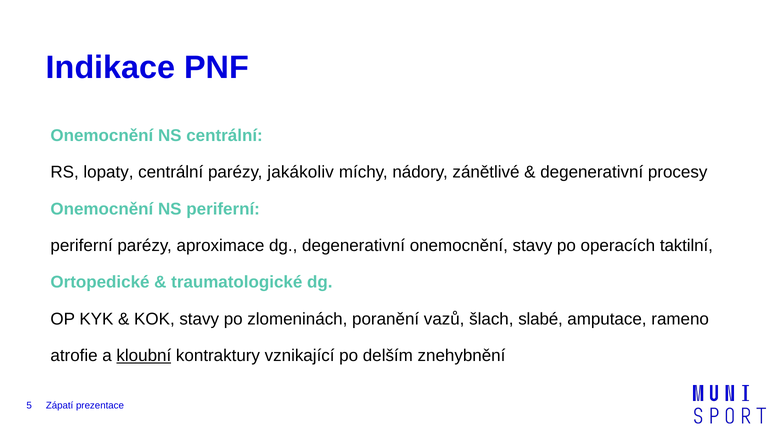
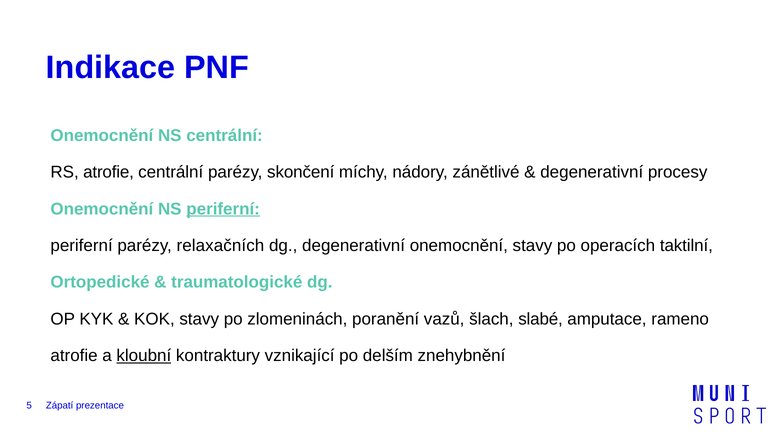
RS lopaty: lopaty -> atrofie
jakákoliv: jakákoliv -> skončení
periferní at (223, 209) underline: none -> present
aproximace: aproximace -> relaxačních
